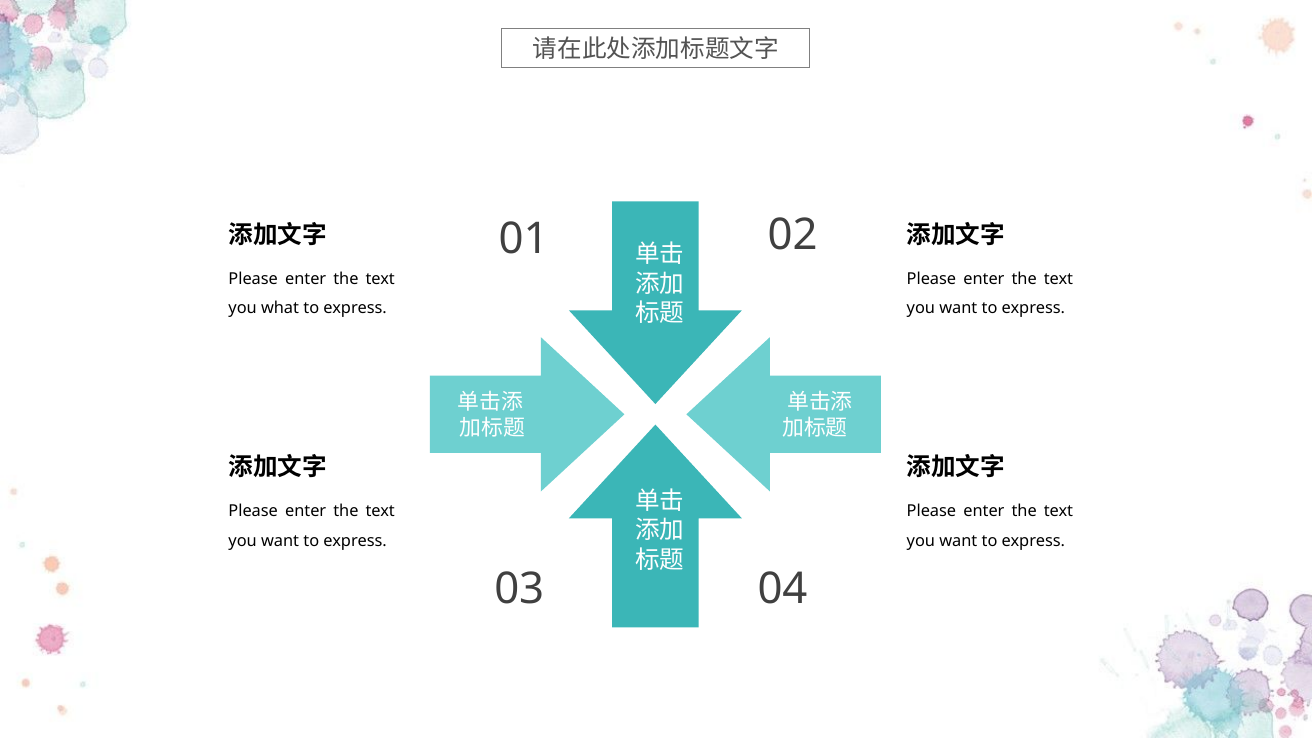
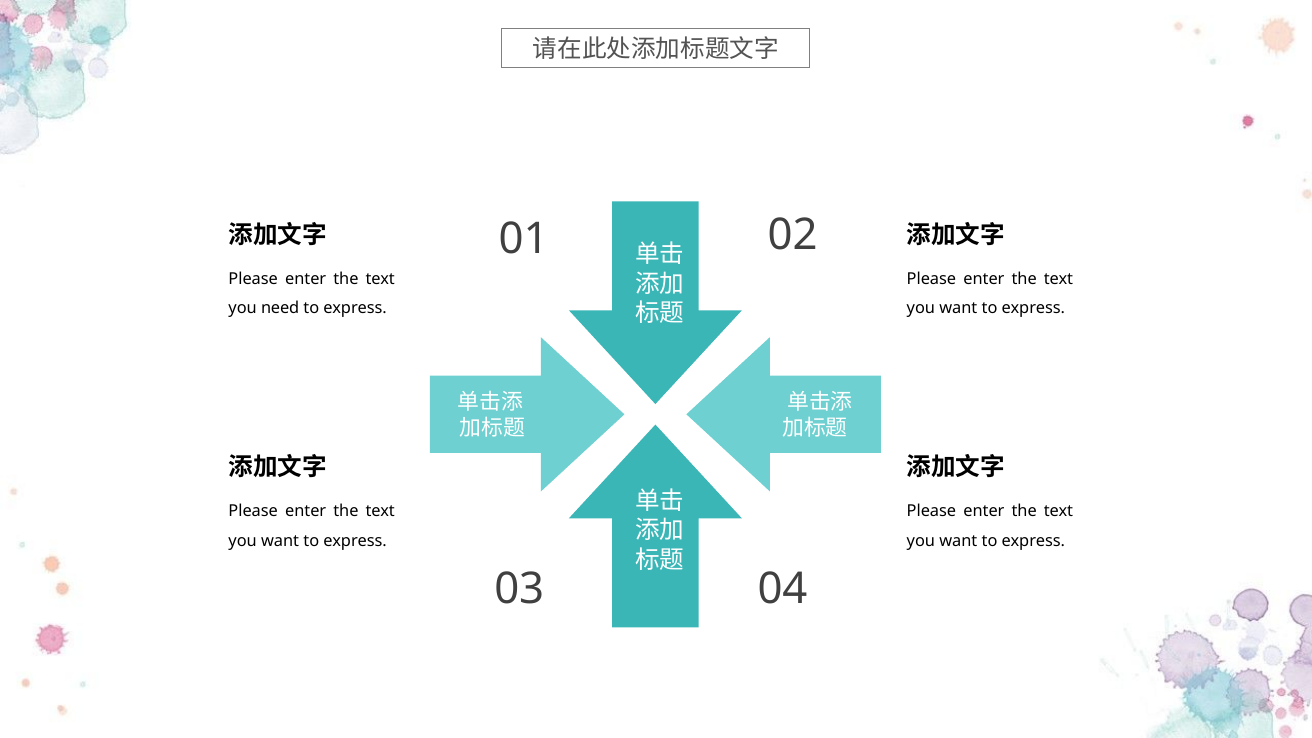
what: what -> need
